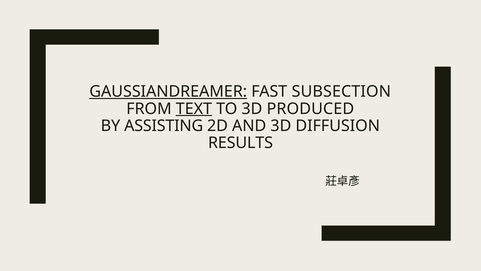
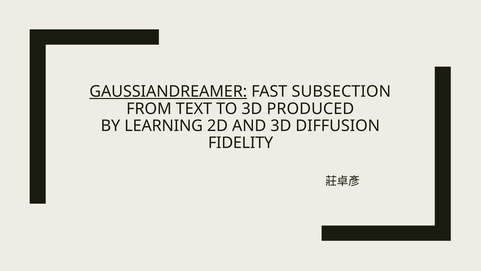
TEXT underline: present -> none
ASSISTING: ASSISTING -> LEARNING
RESULTS: RESULTS -> FIDELITY
